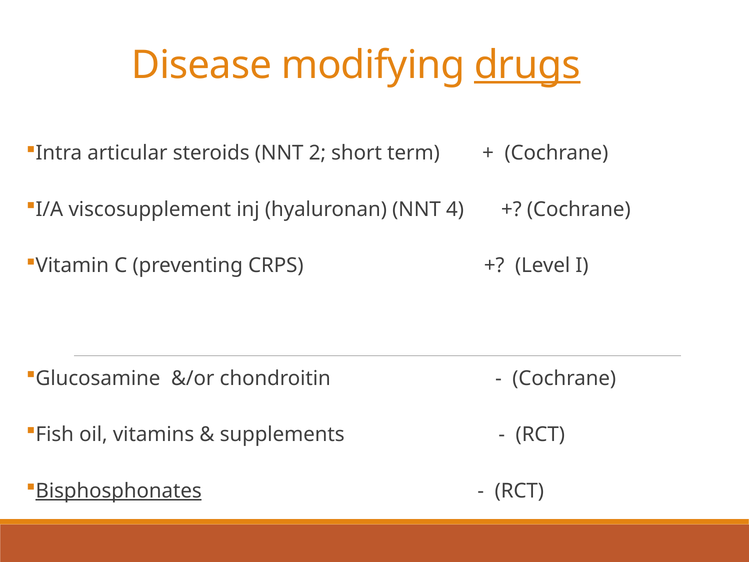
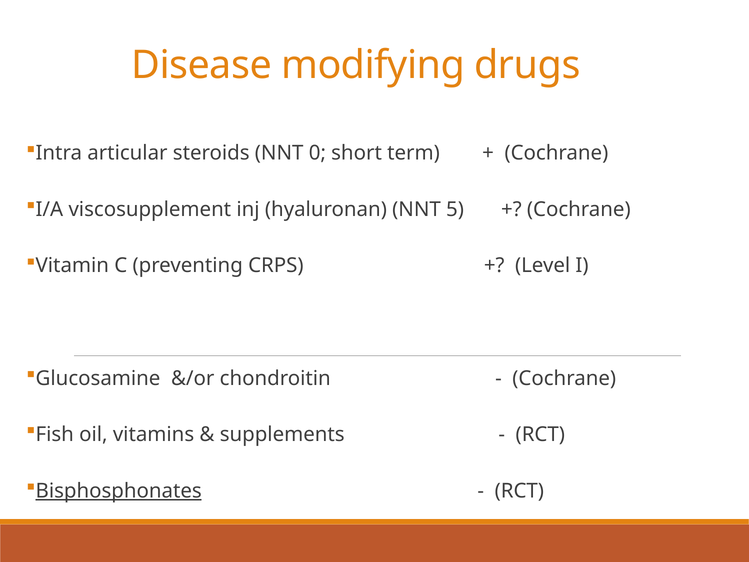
drugs underline: present -> none
2: 2 -> 0
4: 4 -> 5
